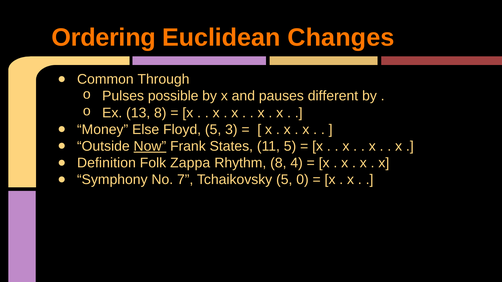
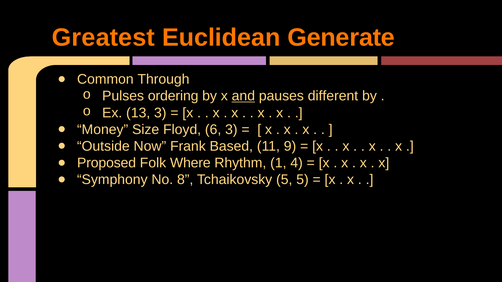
Ordering: Ordering -> Greatest
Changes: Changes -> Generate
possible: possible -> ordering
and underline: none -> present
13 8: 8 -> 3
Else: Else -> Size
Floyd 5: 5 -> 6
Now underline: present -> none
States: States -> Based
11 5: 5 -> 9
Definition: Definition -> Proposed
Zappa: Zappa -> Where
Rhythm 8: 8 -> 1
7: 7 -> 8
5 0: 0 -> 5
